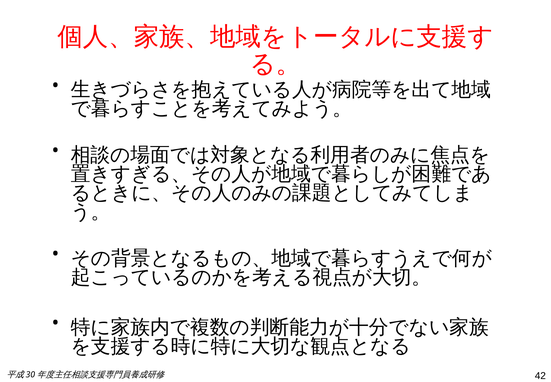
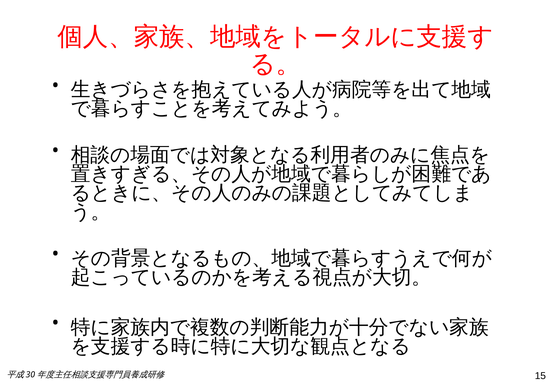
42: 42 -> 15
